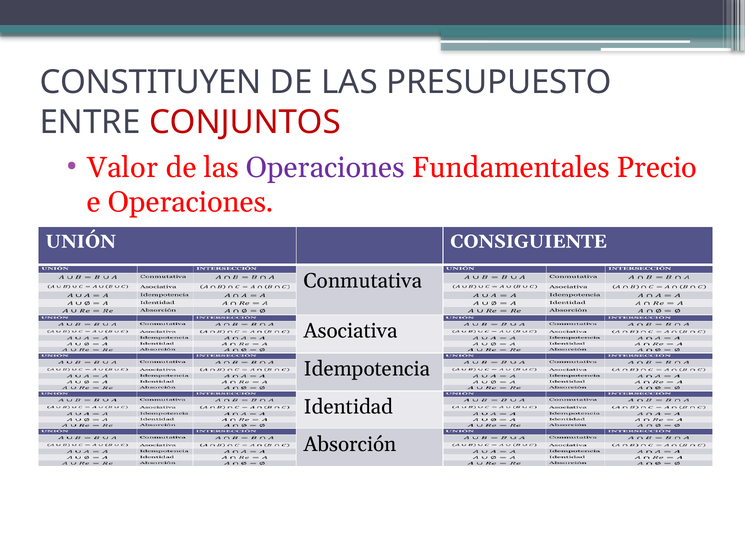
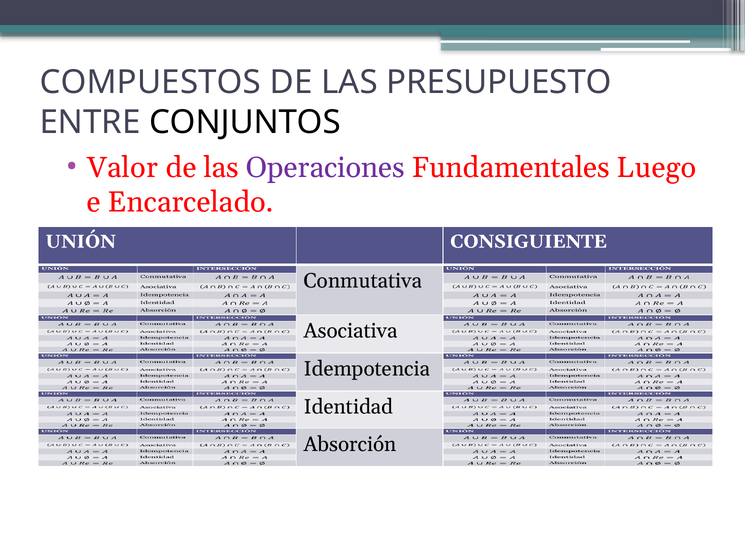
CONSTITUYEN: CONSTITUYEN -> COMPUESTOS
CONJUNTOS colour: red -> black
Precio: Precio -> Luego
e Operaciones: Operaciones -> Encarcelado
